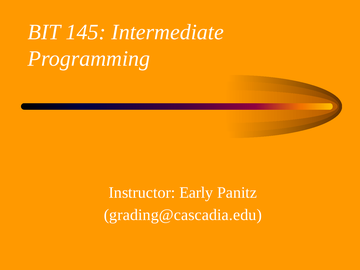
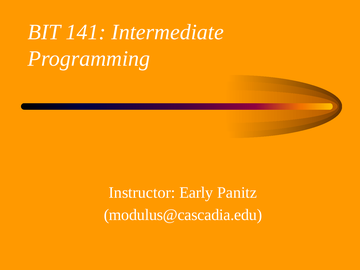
145: 145 -> 141
grading@cascadia.edu: grading@cascadia.edu -> modulus@cascadia.edu
